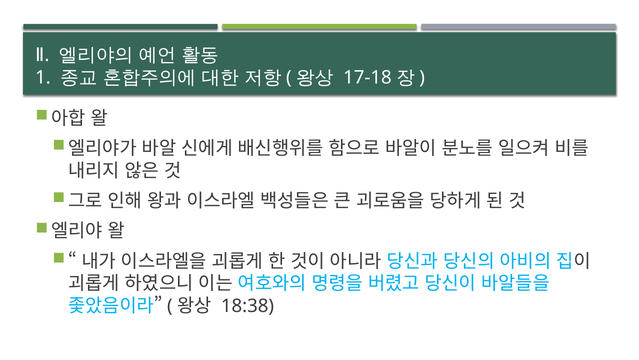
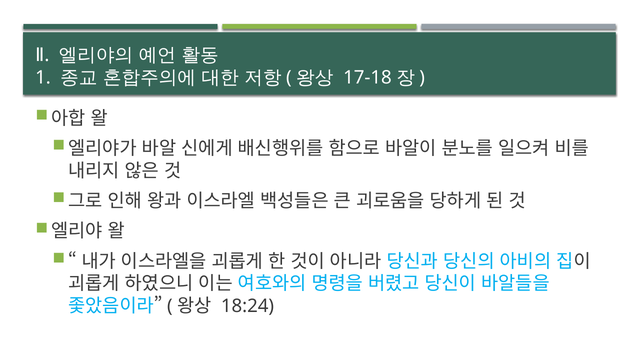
18:38: 18:38 -> 18:24
